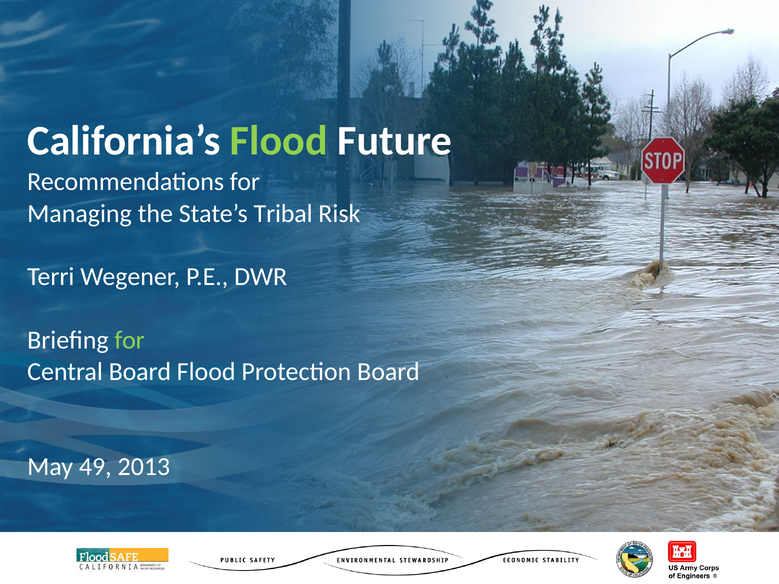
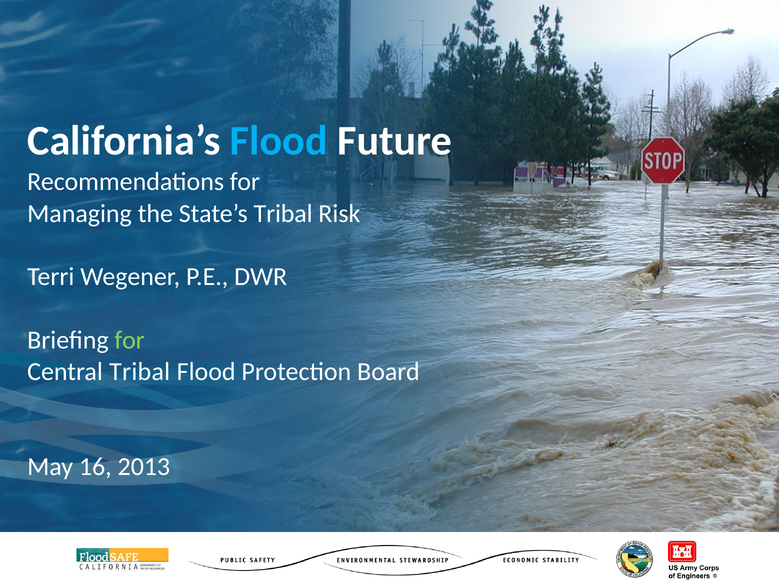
Flood at (279, 141) colour: light green -> light blue
Central Board: Board -> Tribal
49: 49 -> 16
